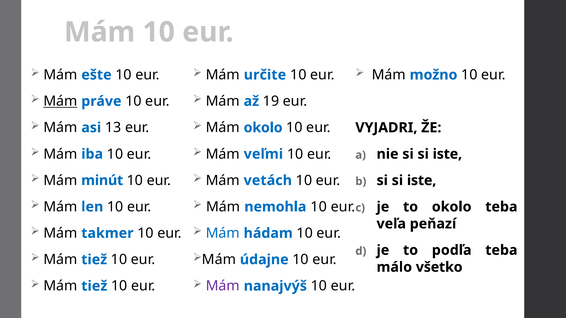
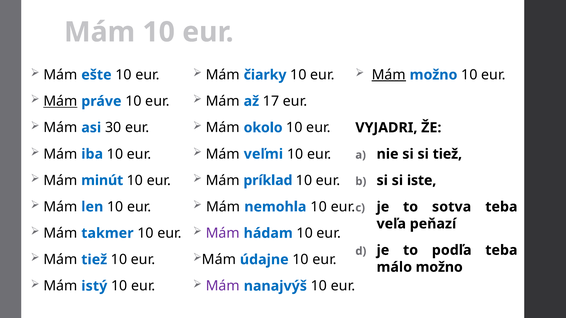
určite: určite -> čiarky
Mám at (389, 75) underline: none -> present
19: 19 -> 17
13: 13 -> 30
nie si si iste: iste -> tiež
vetách: vetách -> príklad
to okolo: okolo -> sotva
Mám at (223, 233) colour: blue -> purple
málo všetko: všetko -> možno
tiež at (94, 286): tiež -> istý
